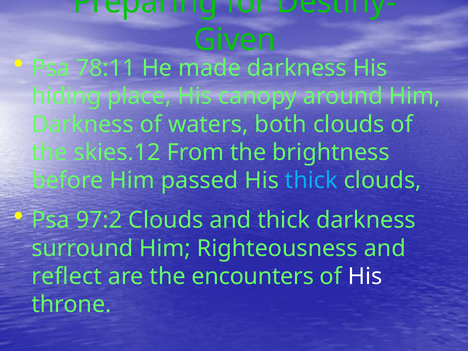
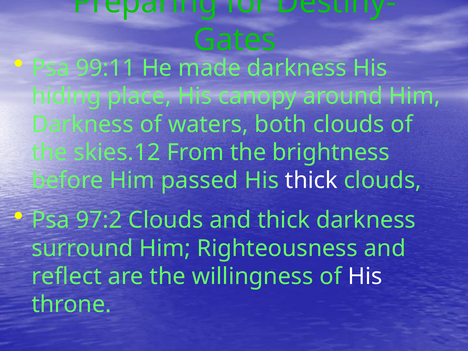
Given: Given -> Gates
78:11: 78:11 -> 99:11
thick at (311, 180) colour: light blue -> white
encounters: encounters -> willingness
